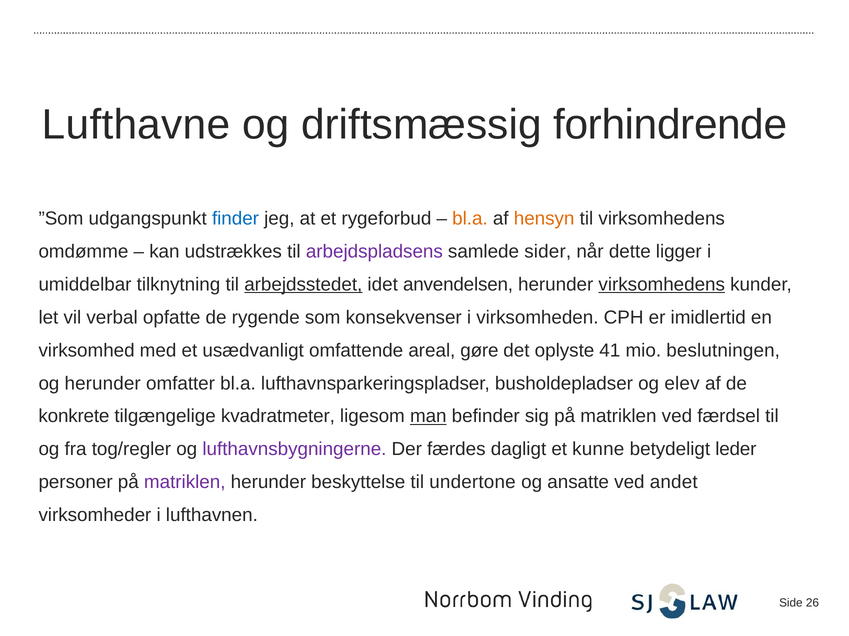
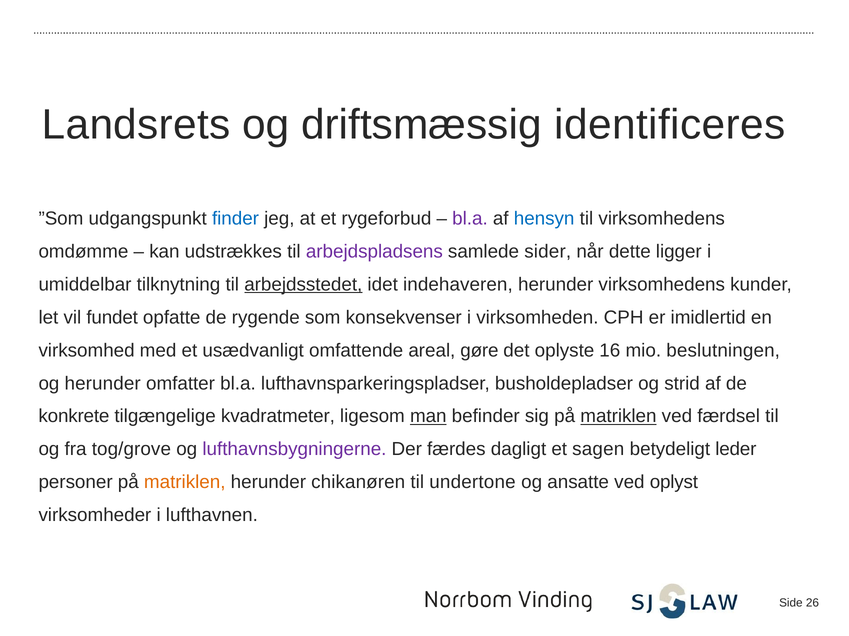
Lufthavne: Lufthavne -> Landsrets
forhindrende: forhindrende -> identificeres
bl.a at (470, 219) colour: orange -> purple
hensyn colour: orange -> blue
anvendelsen: anvendelsen -> indehaveren
virksomhedens at (662, 285) underline: present -> none
verbal: verbal -> fundet
41: 41 -> 16
elev: elev -> strid
matriklen at (618, 417) underline: none -> present
tog/regler: tog/regler -> tog/grove
kunne: kunne -> sagen
matriklen at (185, 483) colour: purple -> orange
beskyttelse: beskyttelse -> chikanøren
andet: andet -> oplyst
